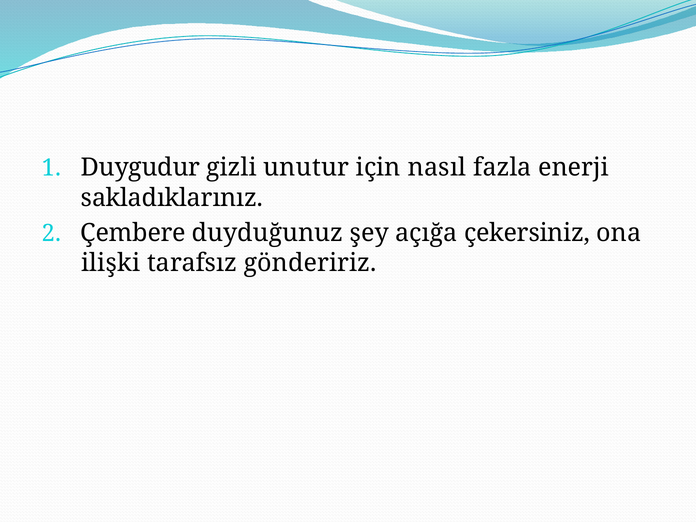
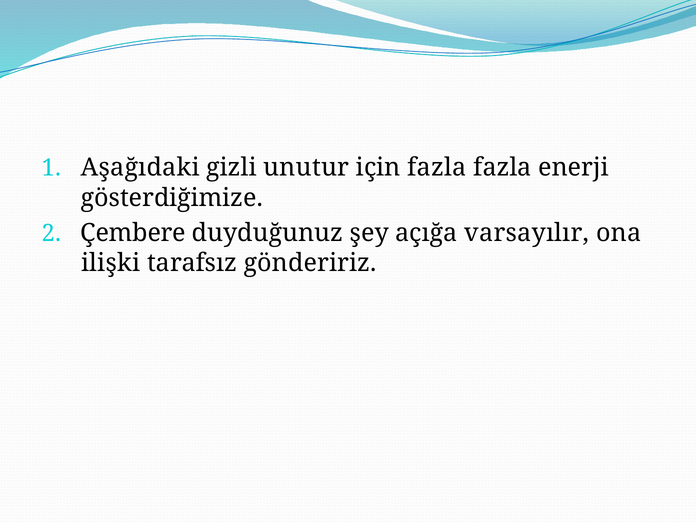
Duygudur: Duygudur -> Aşağıdaki
için nasıl: nasıl -> fazla
sakladıklarınız: sakladıklarınız -> gösterdiğimize
çekersiniz: çekersiniz -> varsayılır
